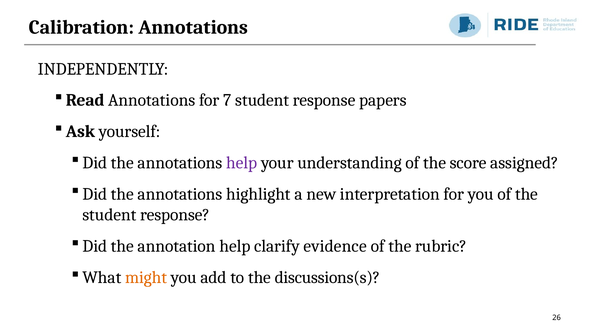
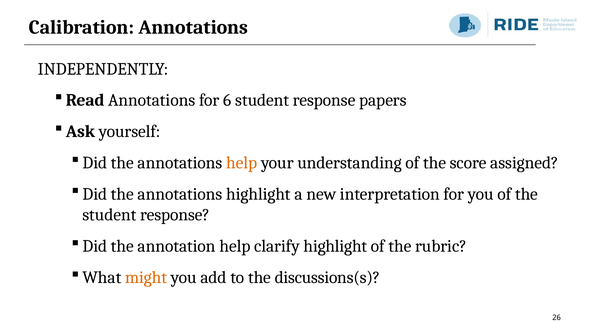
7: 7 -> 6
help at (242, 163) colour: purple -> orange
clarify evidence: evidence -> highlight
